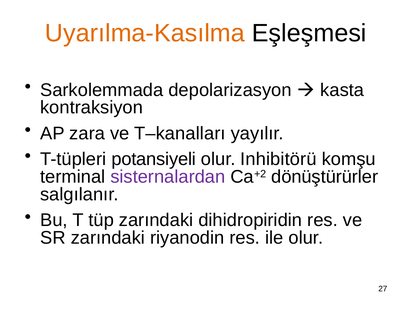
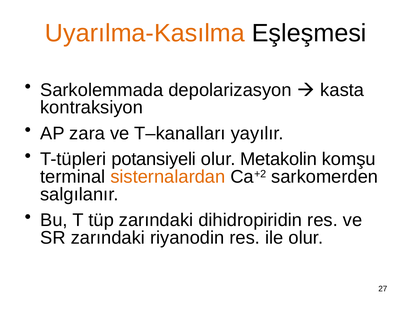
Inhibitörü: Inhibitörü -> Metakolin
sisternalardan colour: purple -> orange
dönüştürürler: dönüştürürler -> sarkomerden
